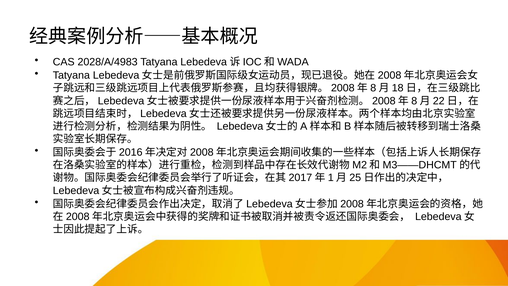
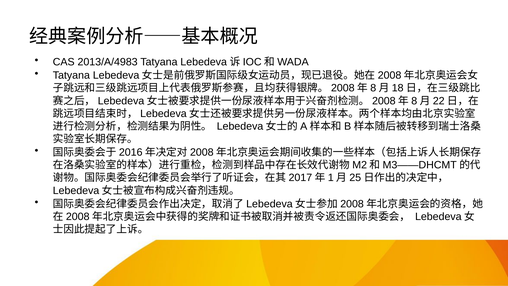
2028/A/4983: 2028/A/4983 -> 2013/A/4983
